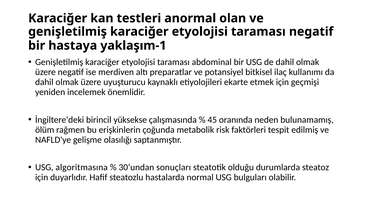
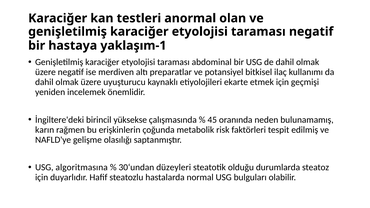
ölüm: ölüm -> karın
sonuçları: sonuçları -> düzeyleri
